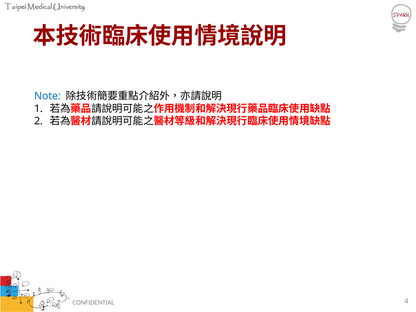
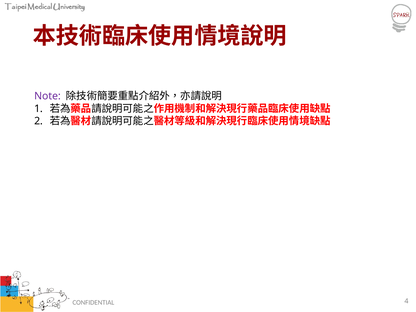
Note colour: blue -> purple
